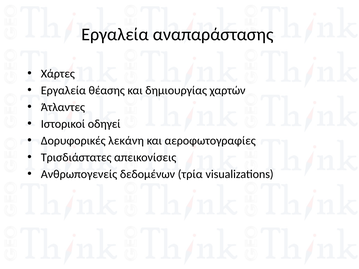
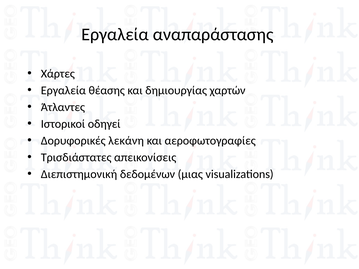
Ανθρωπογενείς: Ανθρωπογενείς -> Διεπιστημονική
τρία: τρία -> μιας
